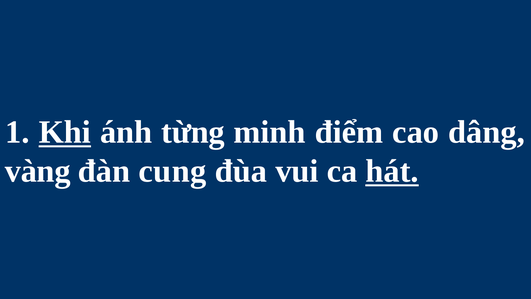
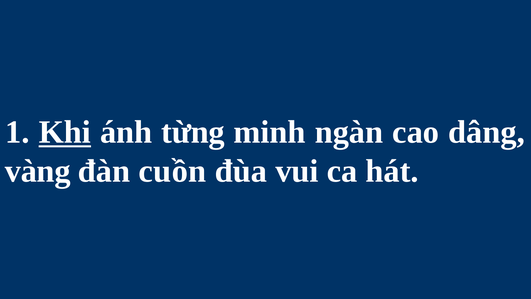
điểm: điểm -> ngàn
cung: cung -> cuồn
hát underline: present -> none
